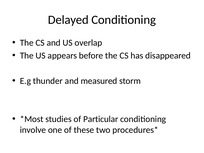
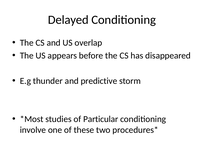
measured: measured -> predictive
